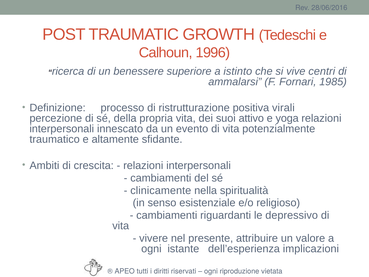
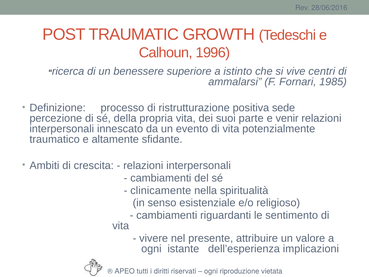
virali: virali -> sede
attivo: attivo -> parte
yoga: yoga -> venir
depressivo: depressivo -> sentimento
